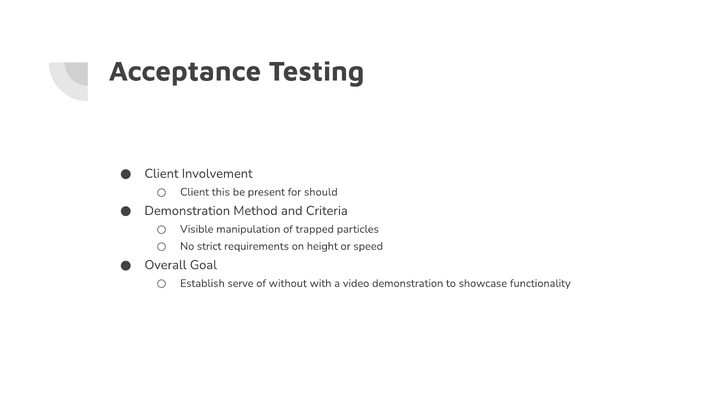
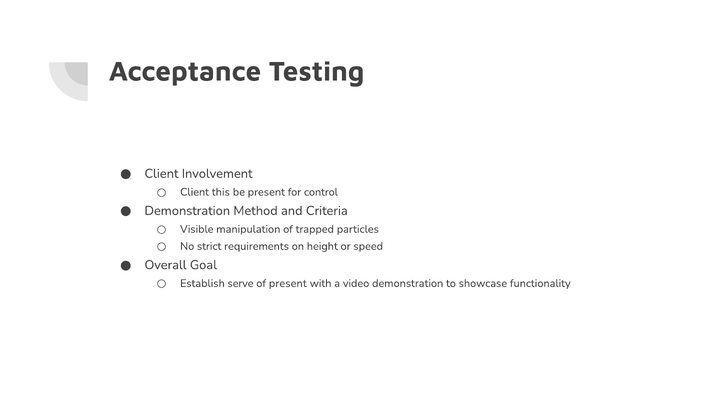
should: should -> control
of without: without -> present
